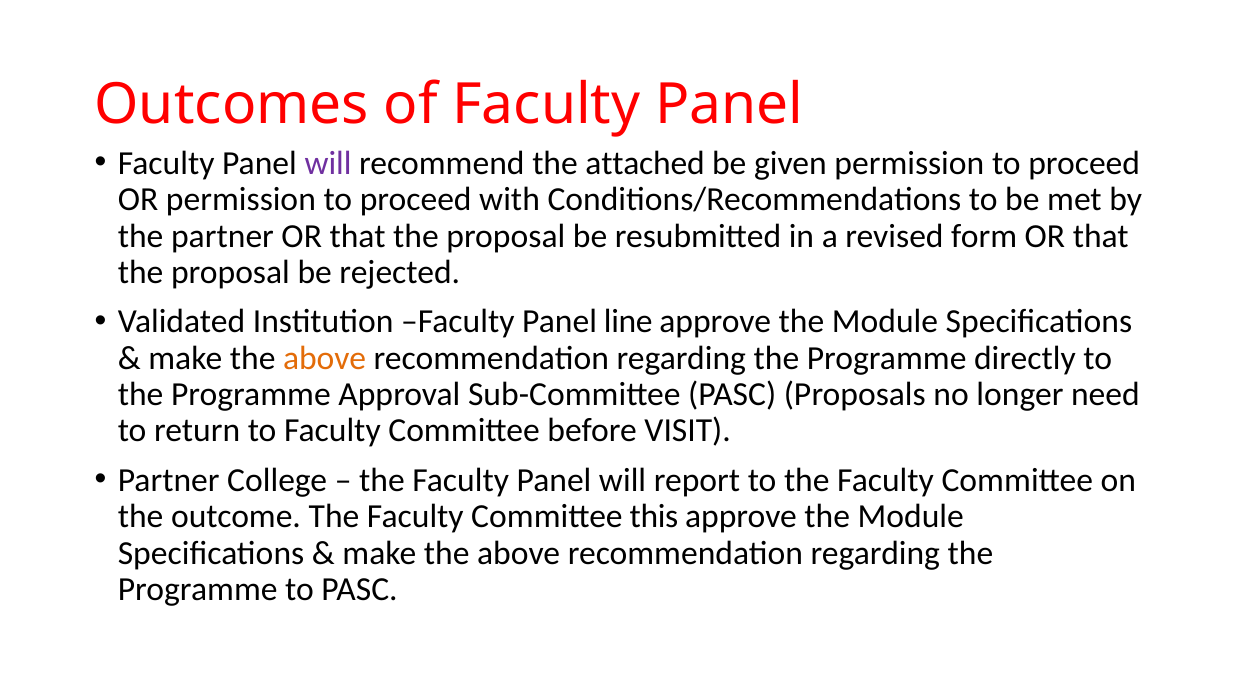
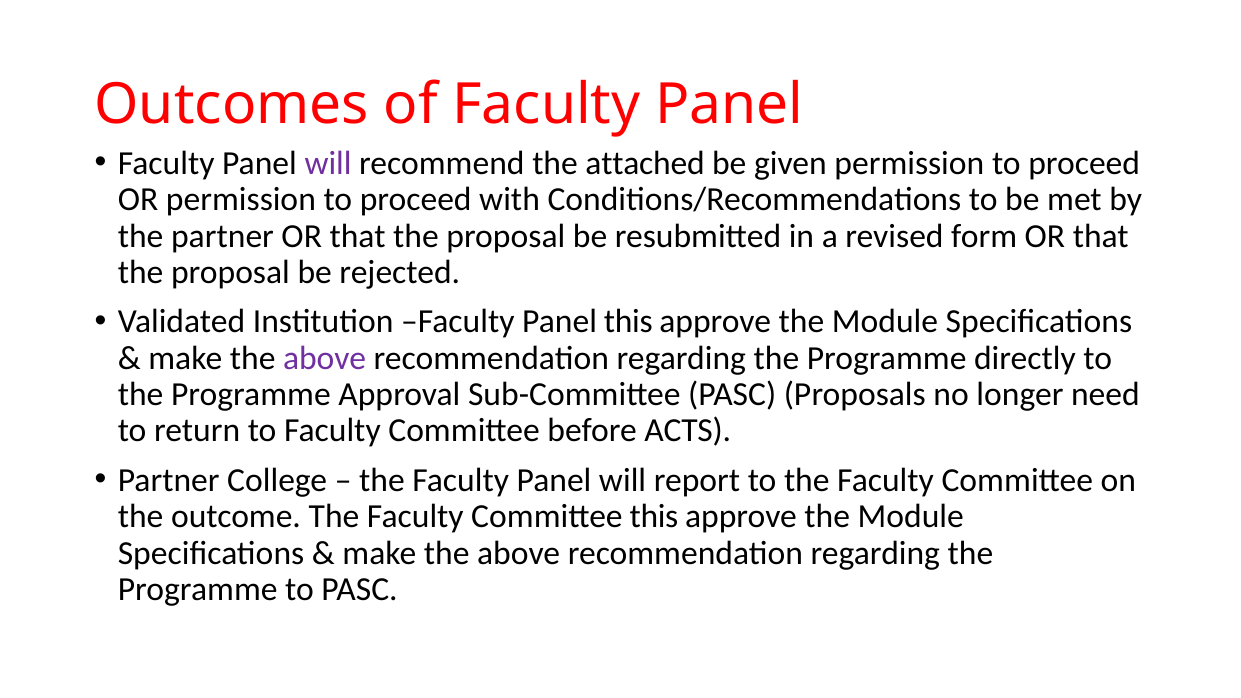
Panel line: line -> this
above at (325, 358) colour: orange -> purple
VISIT: VISIT -> ACTS
